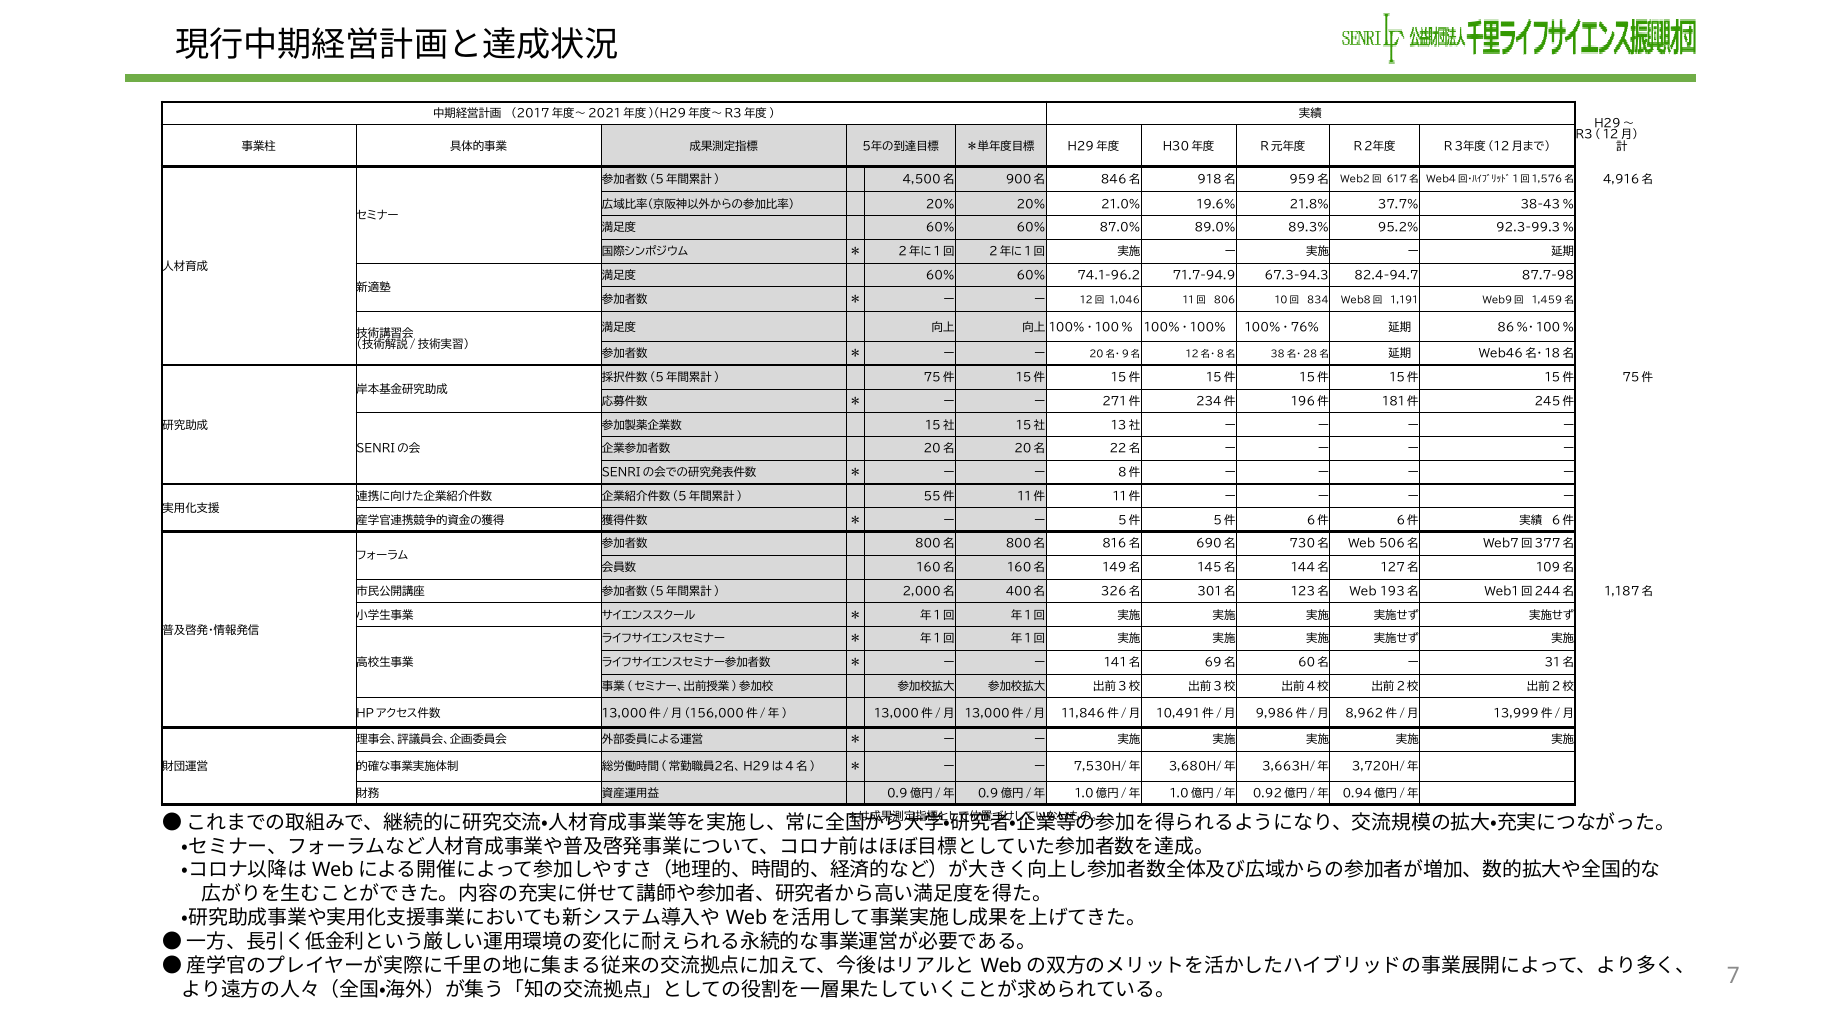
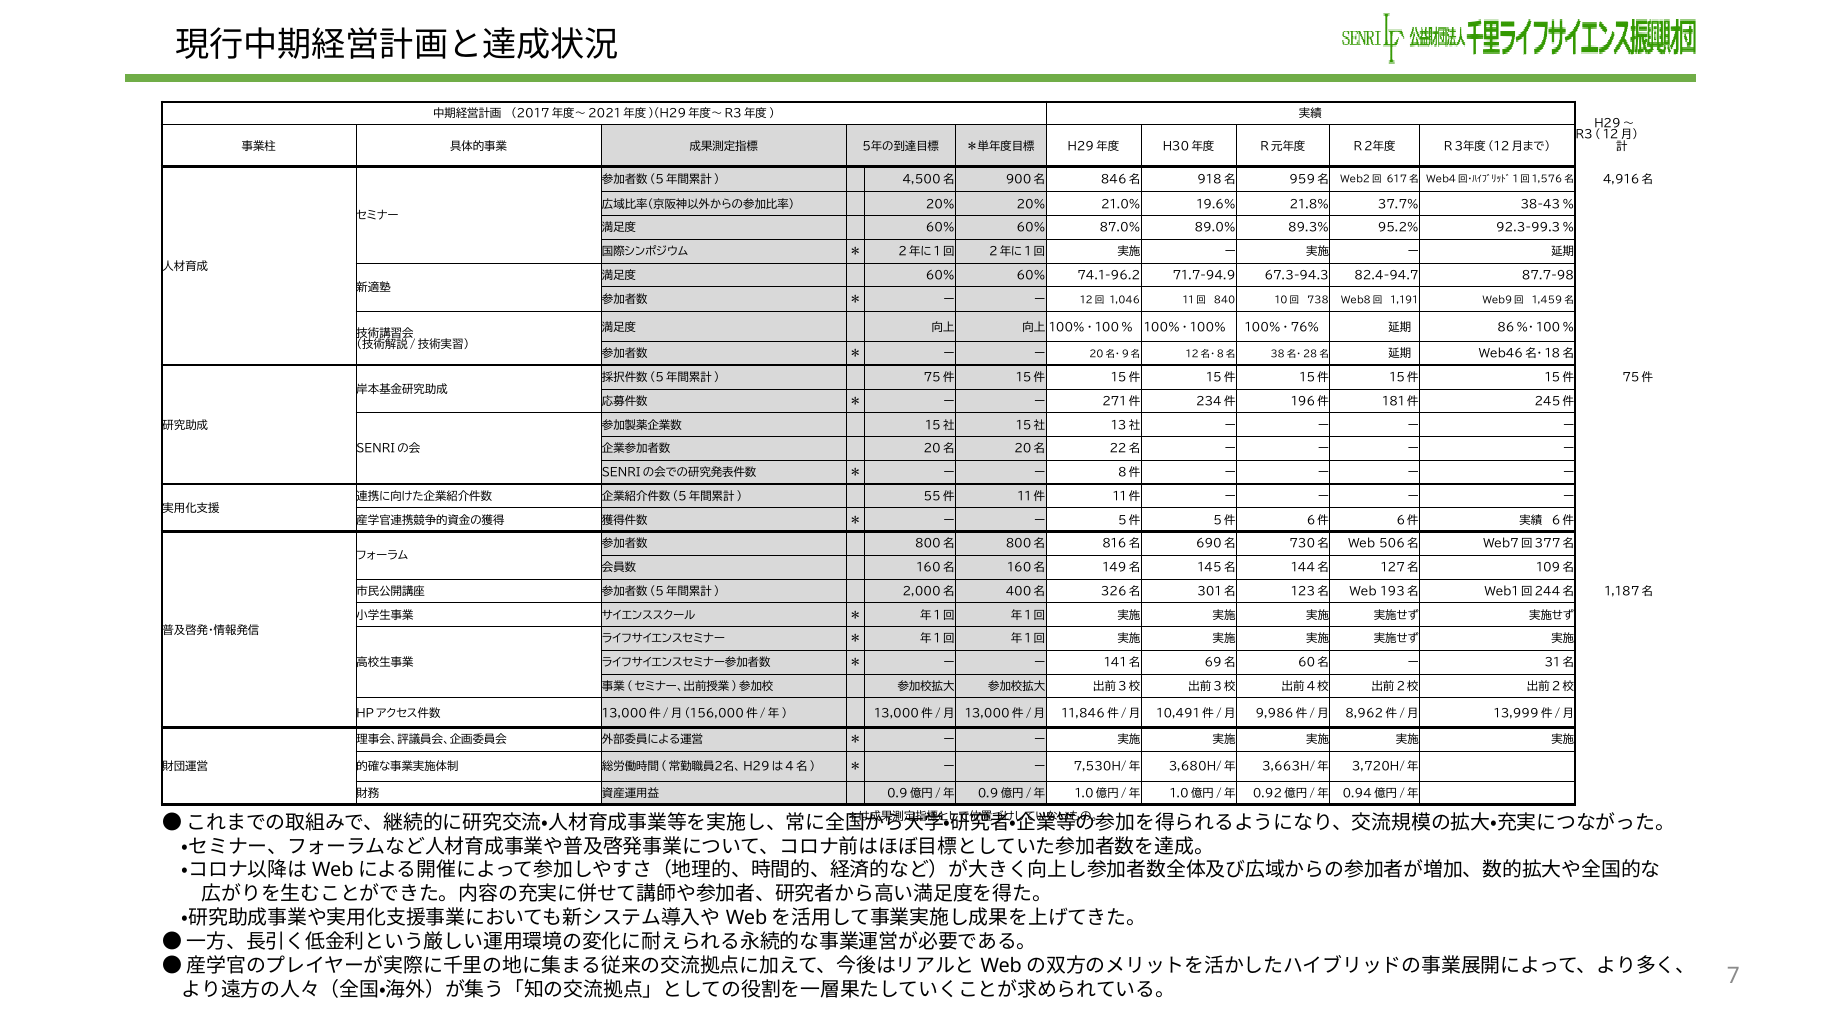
806: 806 -> 840
834: 834 -> 738
